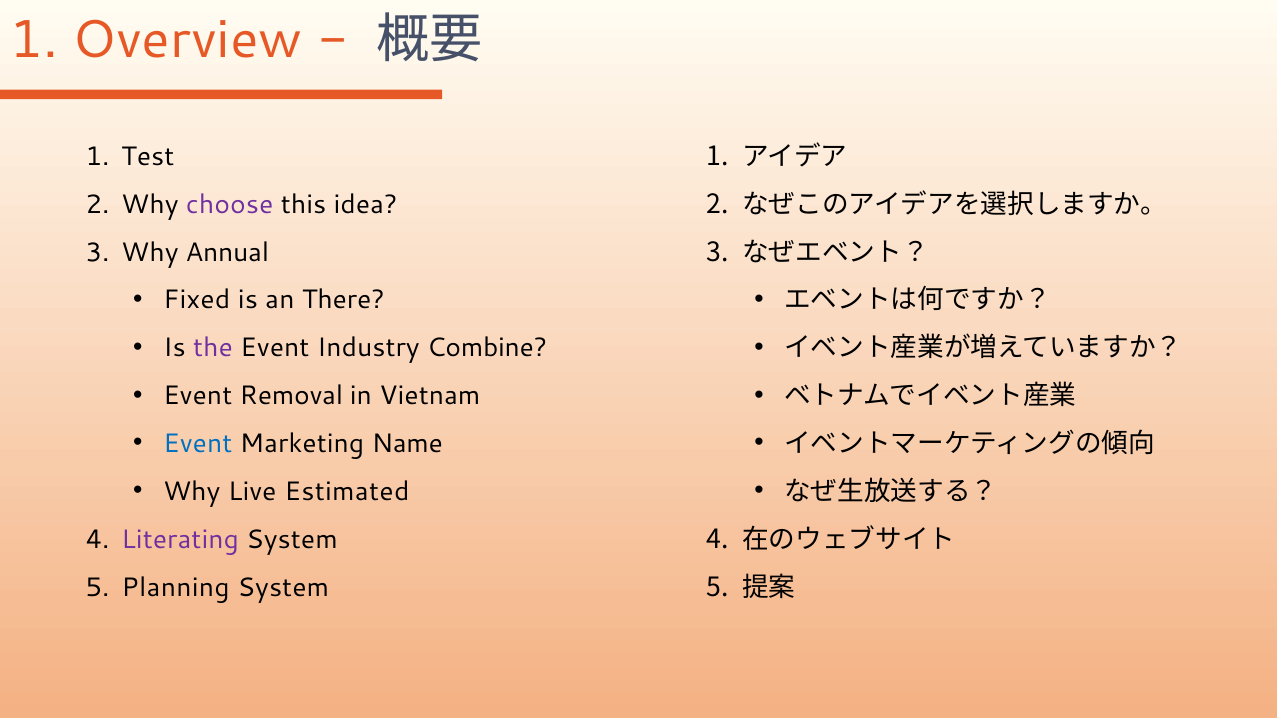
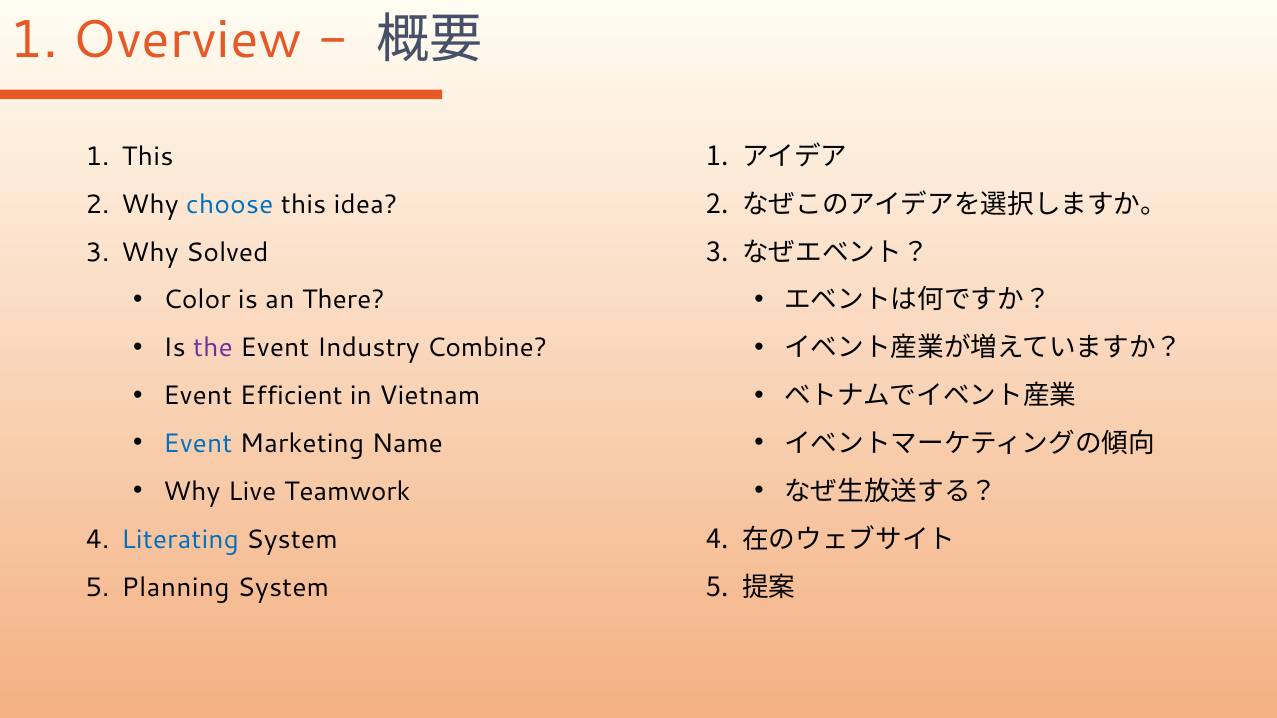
1 Test: Test -> This
choose colour: purple -> blue
Annual: Annual -> Solved
Fixed: Fixed -> Color
Removal: Removal -> Efficient
Estimated: Estimated -> Teamwork
Literating colour: purple -> blue
